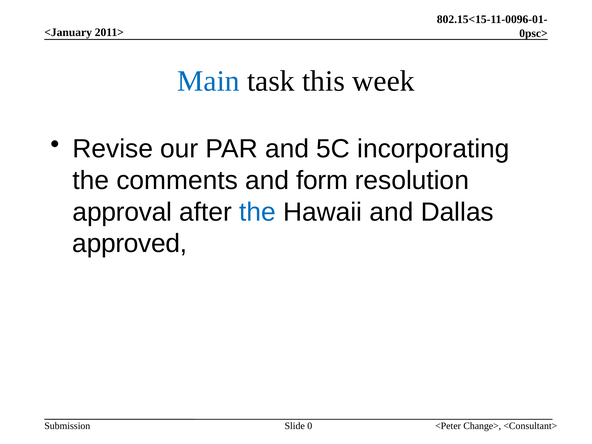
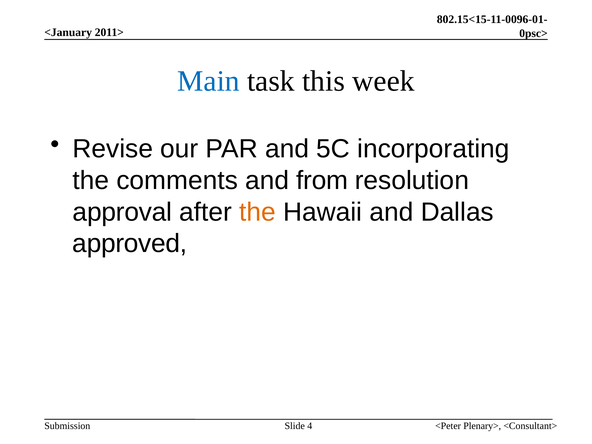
form: form -> from
the at (258, 212) colour: blue -> orange
Change>: Change> -> Plenary>
0: 0 -> 4
